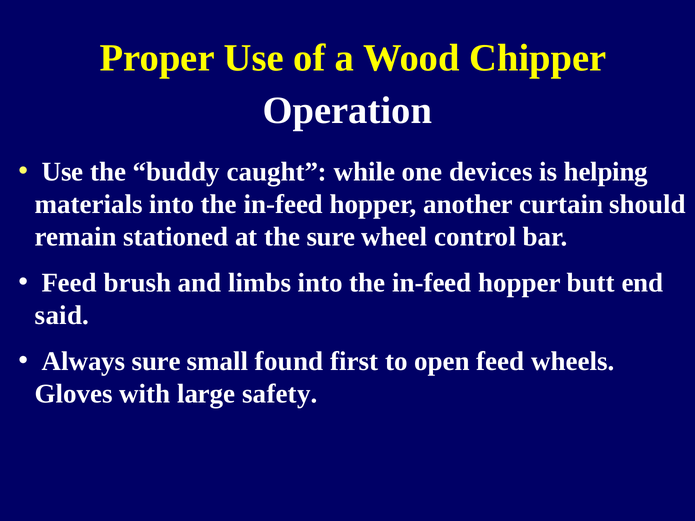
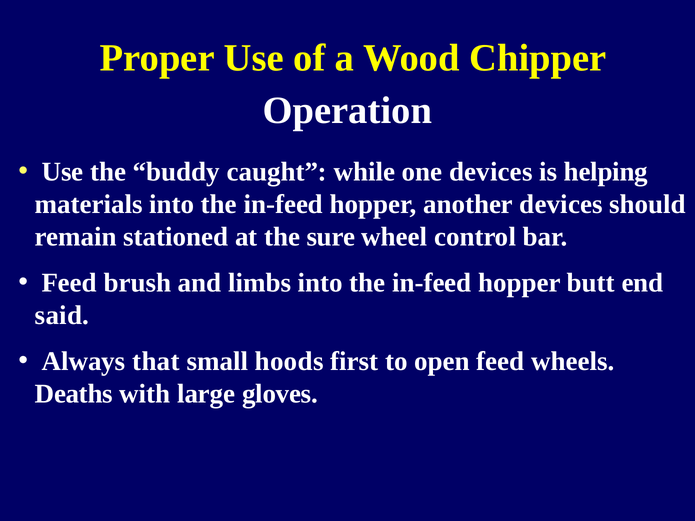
another curtain: curtain -> devices
Always sure: sure -> that
found: found -> hoods
Gloves: Gloves -> Deaths
safety: safety -> gloves
